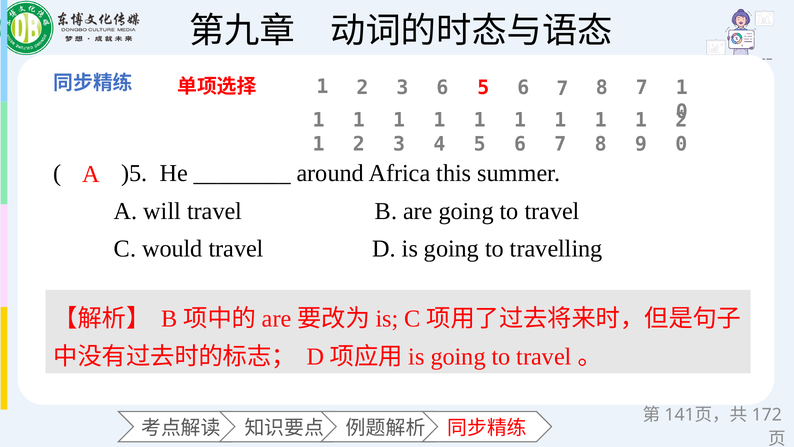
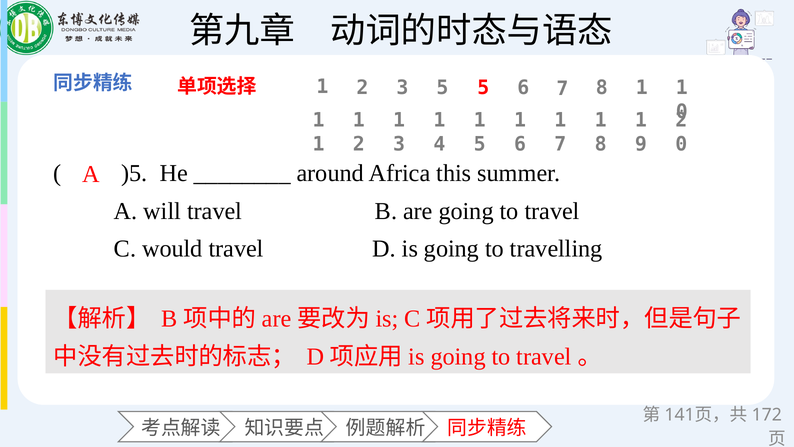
3 6: 6 -> 5
7 8 7: 7 -> 1
